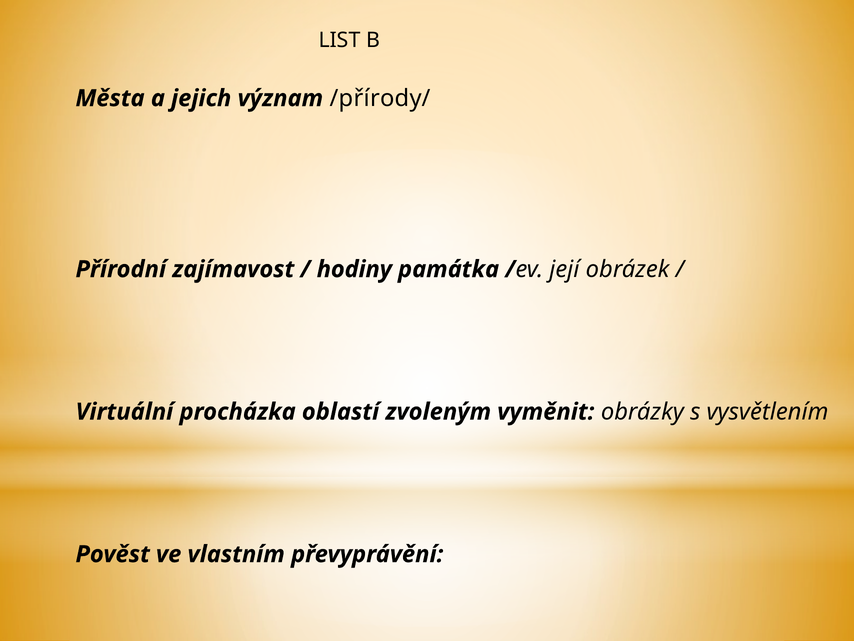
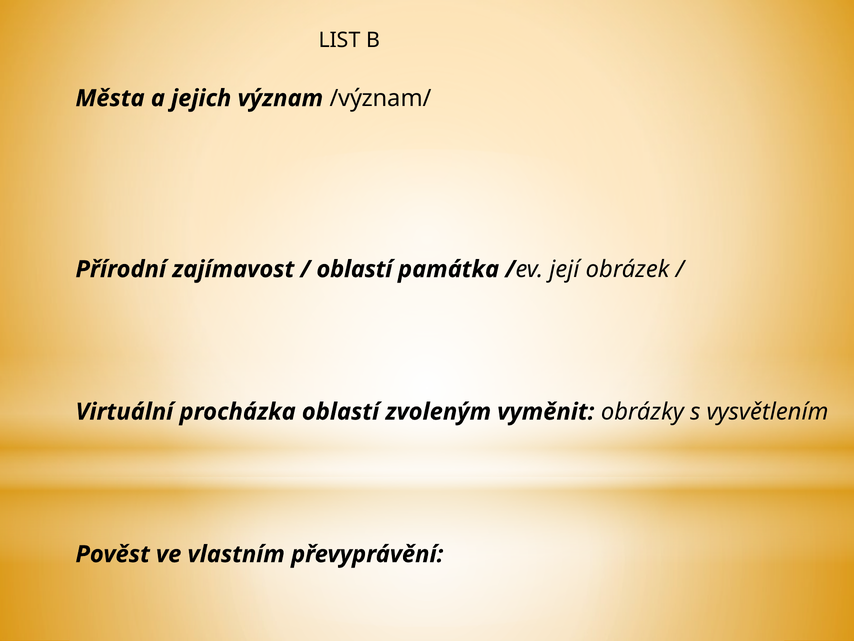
/přírody/: /přírody/ -> /význam/
hodiny at (354, 269): hodiny -> oblastí
